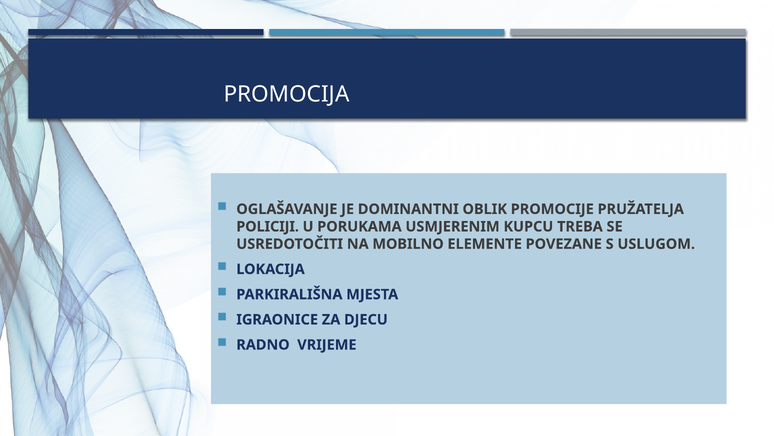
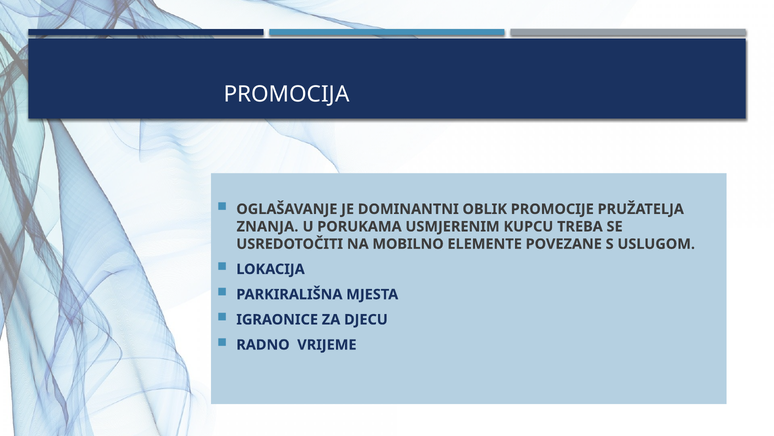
POLICIJI: POLICIJI -> ZNANJA
